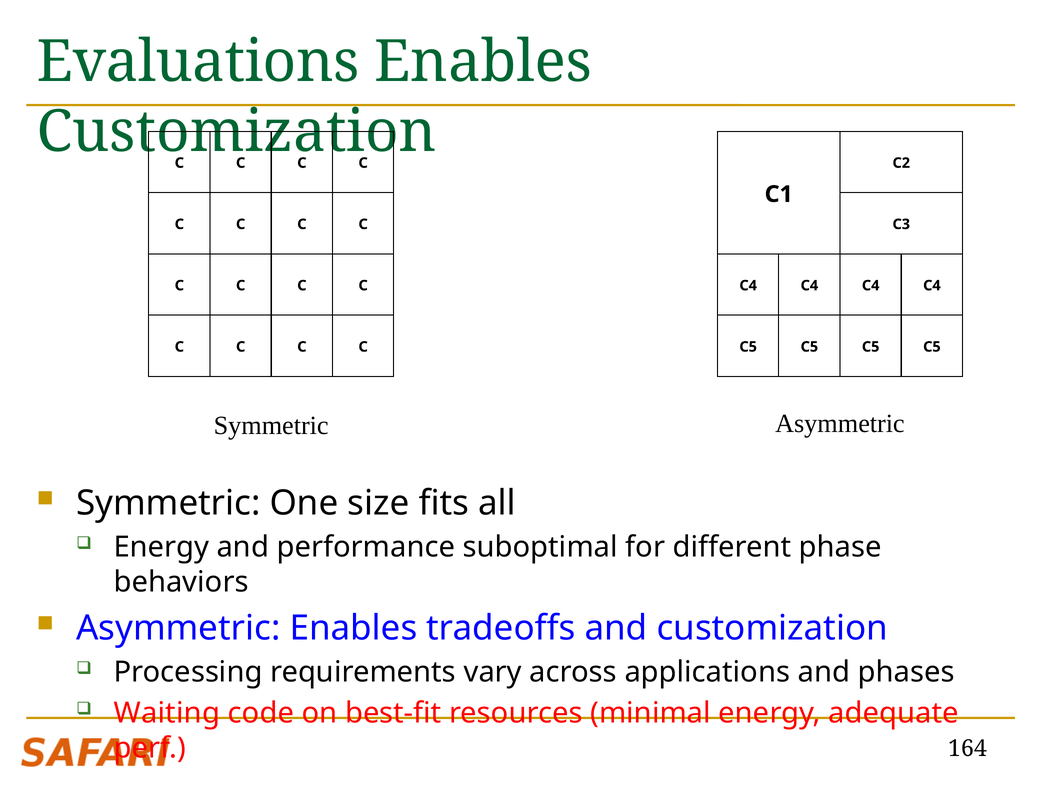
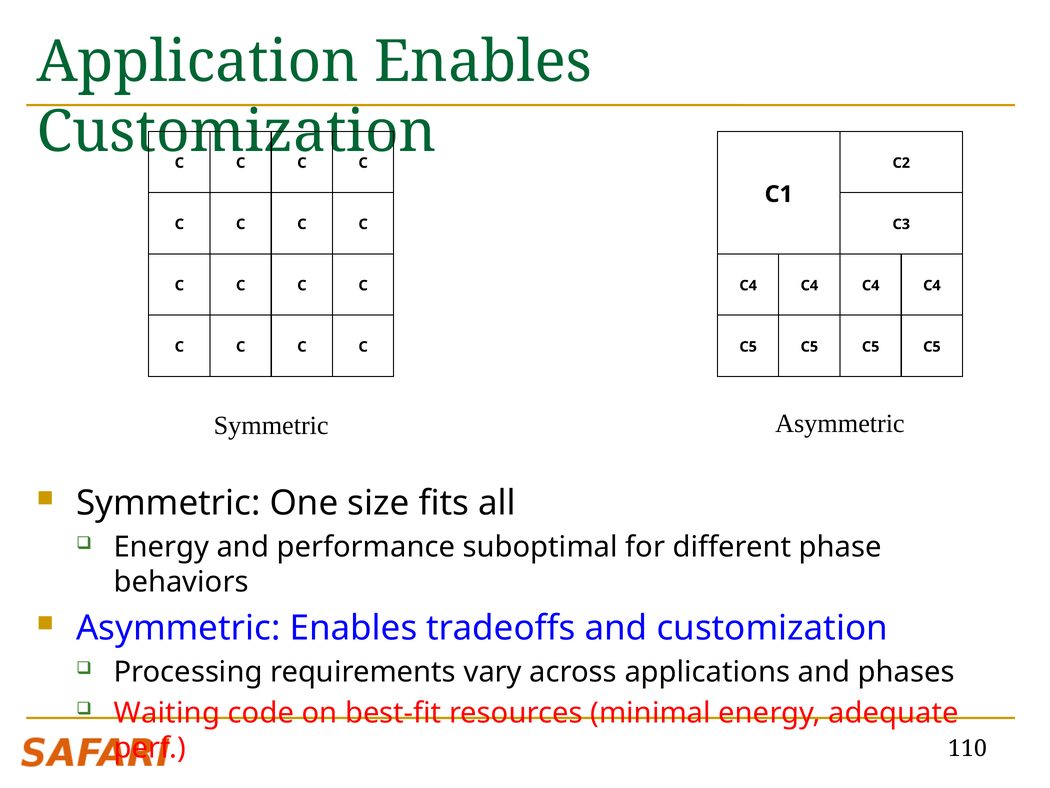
Evaluations: Evaluations -> Application
164: 164 -> 110
